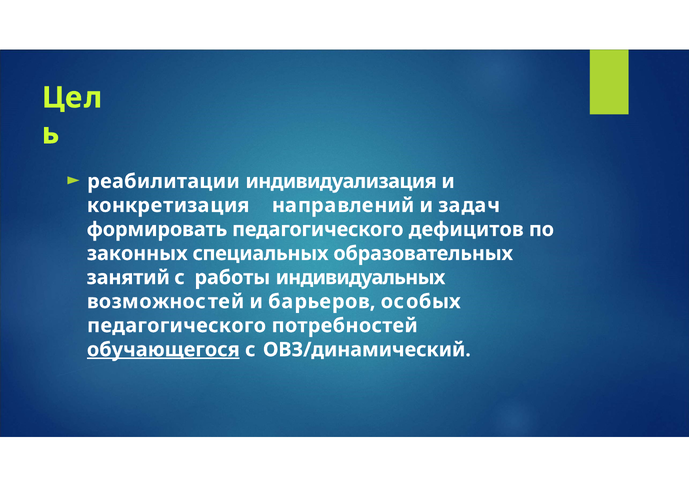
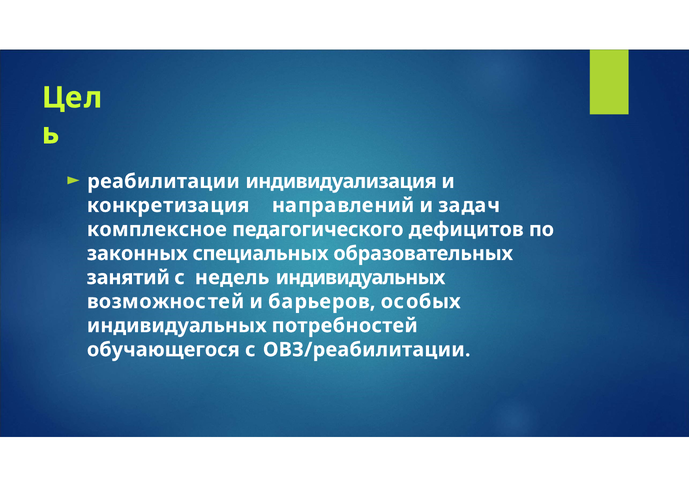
формировать: формировать -> комплексное
работы: работы -> недель
педагогического at (177, 326): педагогического -> индивидуальных
обучающегося underline: present -> none
ОВЗ/динамический: ОВЗ/динамический -> ОВЗ/реабилитации
